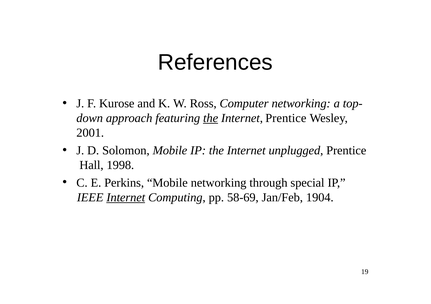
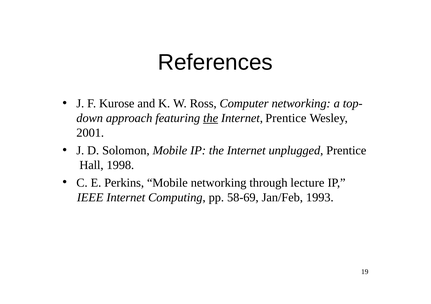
special: special -> lecture
Internet at (126, 198) underline: present -> none
1904: 1904 -> 1993
